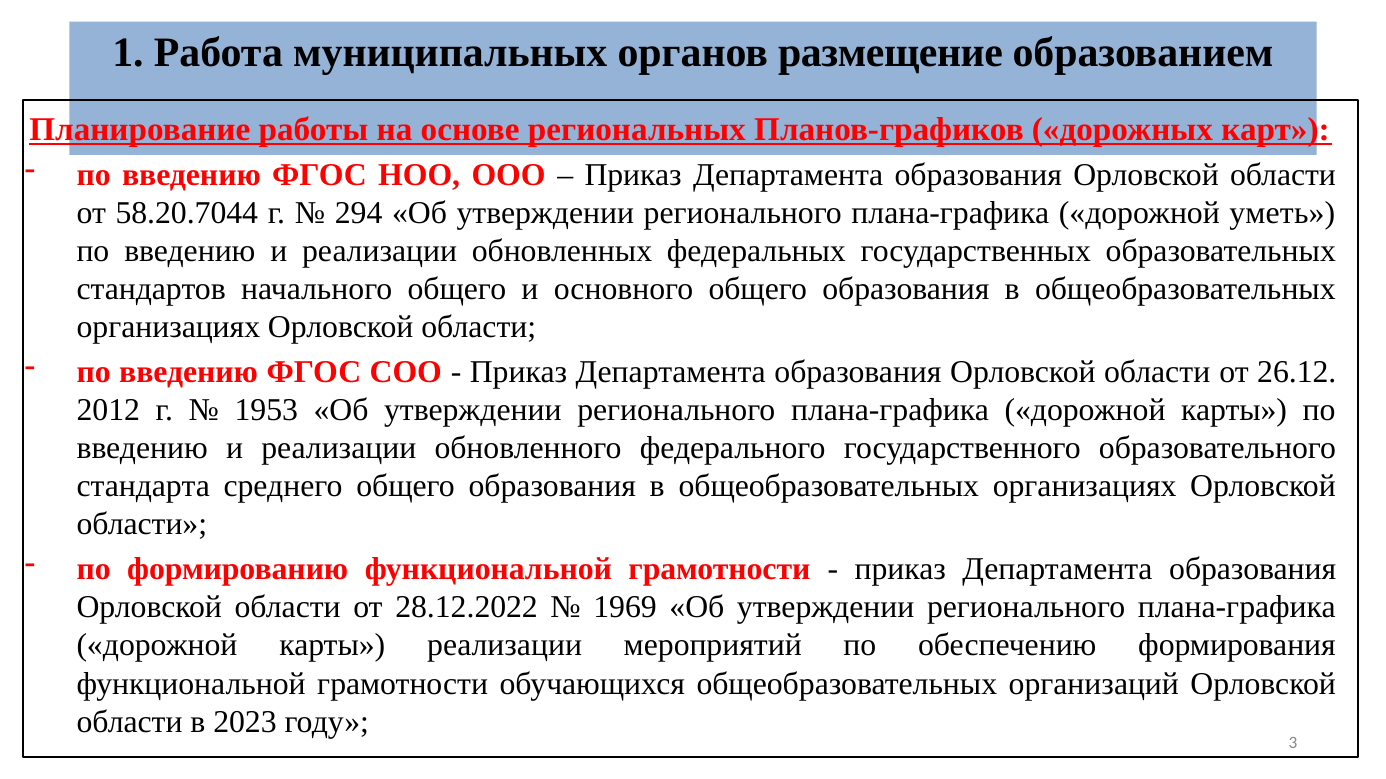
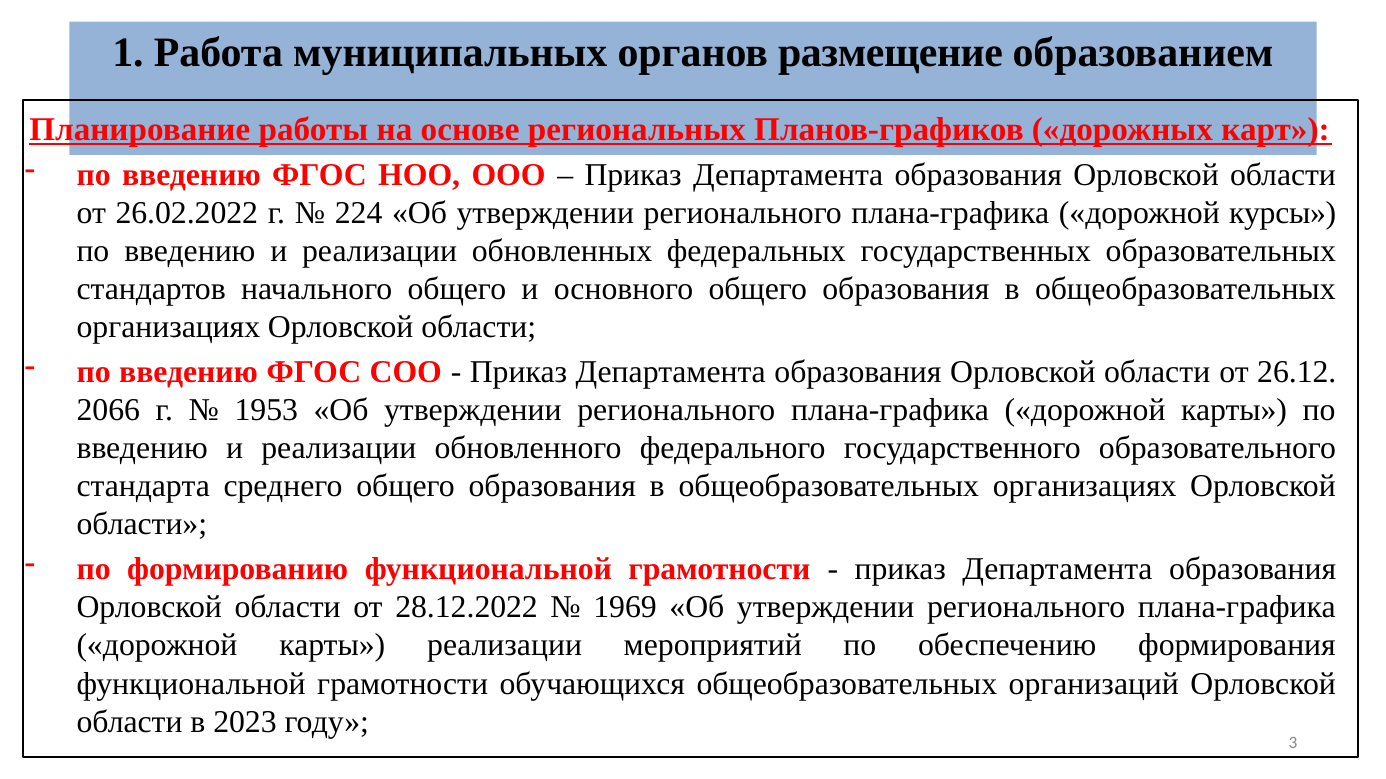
58.20.7044: 58.20.7044 -> 26.02.2022
294: 294 -> 224
уметь: уметь -> курсы
2012: 2012 -> 2066
